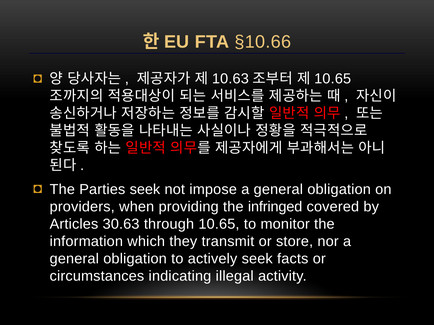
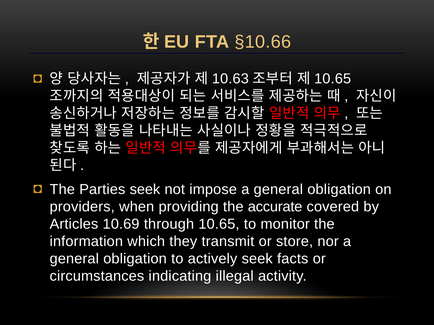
infringed: infringed -> accurate
30.63: 30.63 -> 10.69
